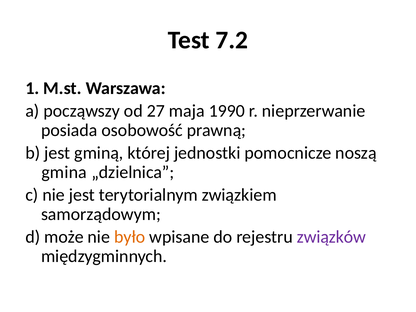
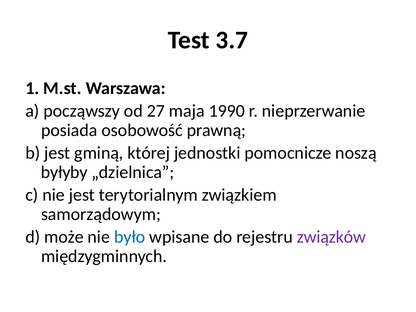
7.2: 7.2 -> 3.7
gmina: gmina -> byłyby
było colour: orange -> blue
